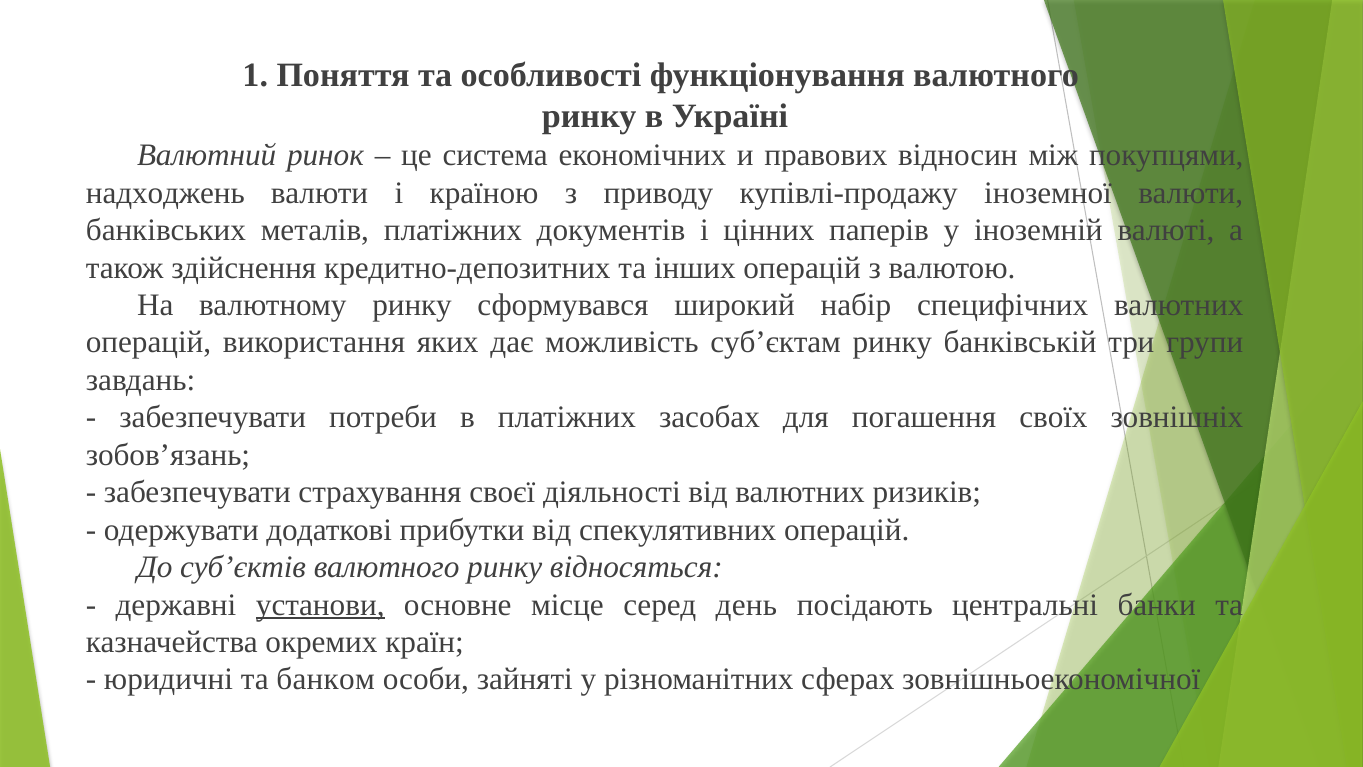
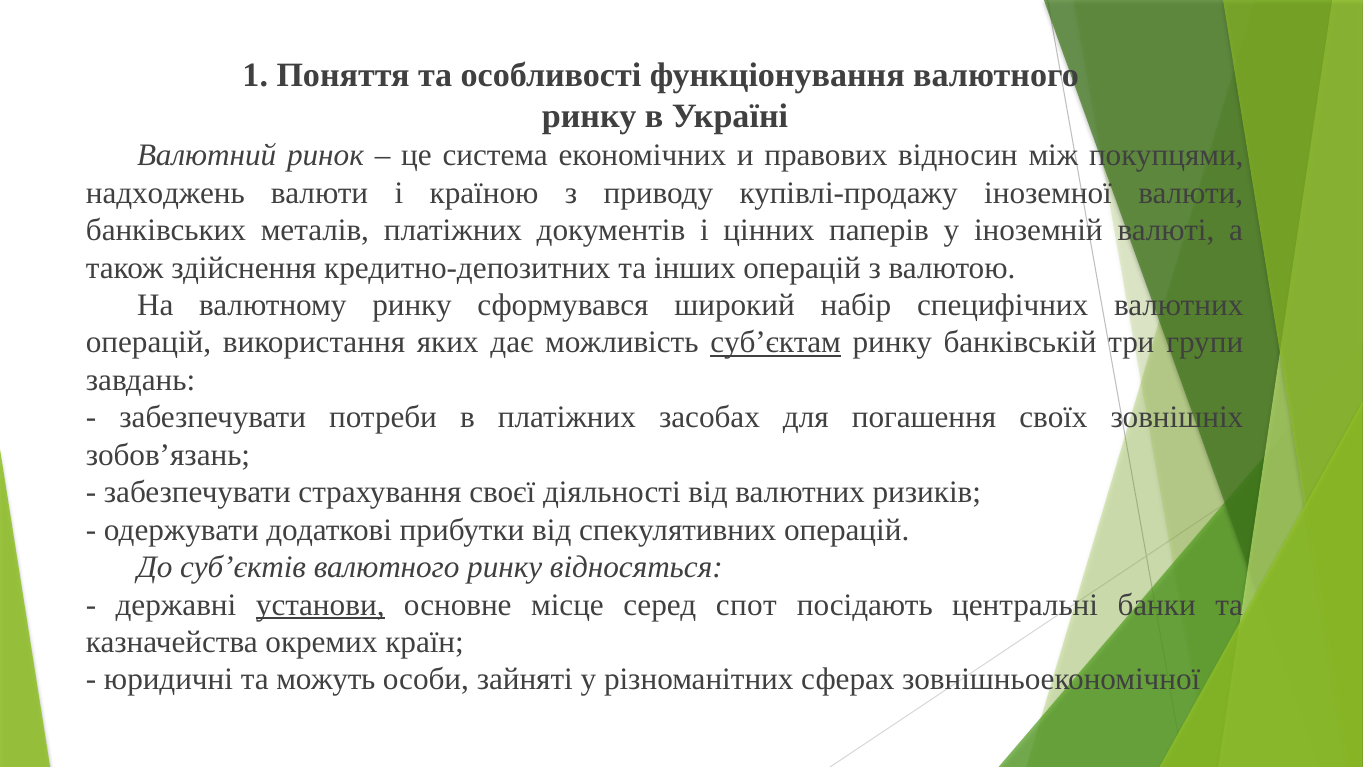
суб’єктам underline: none -> present
день: день -> спот
банком: банком -> можуть
